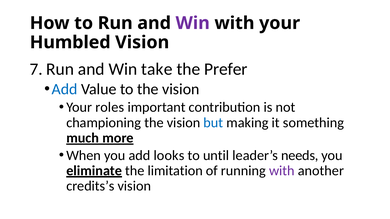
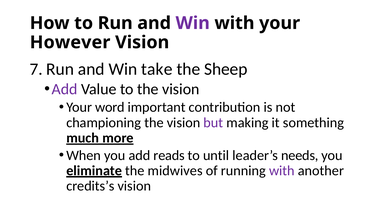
Humbled: Humbled -> However
Prefer: Prefer -> Sheep
Add at (65, 89) colour: blue -> purple
roles: roles -> word
but colour: blue -> purple
looks: looks -> reads
limitation: limitation -> midwives
